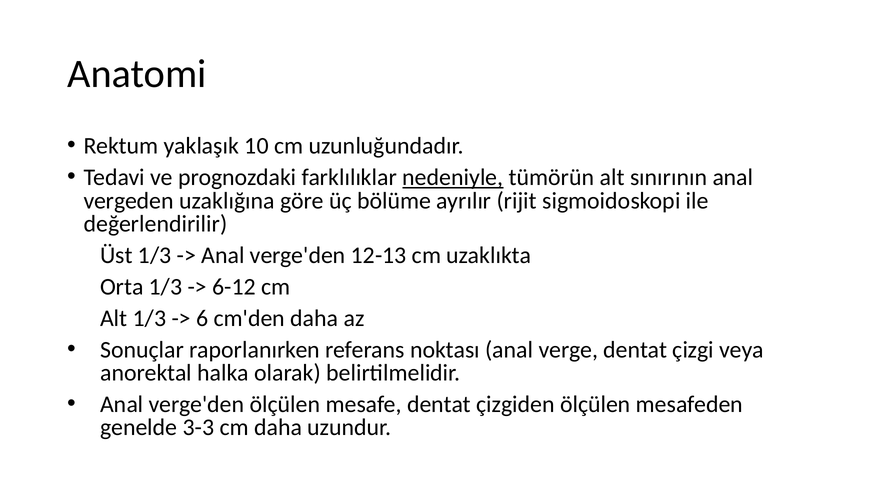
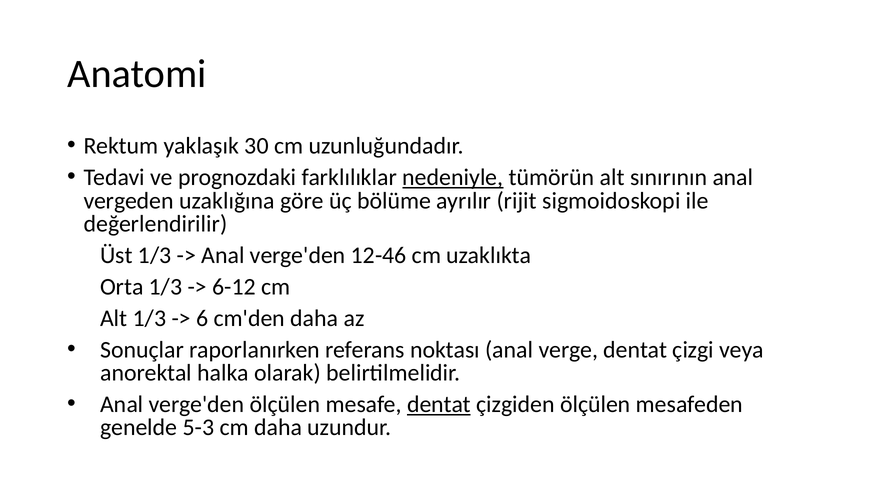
10: 10 -> 30
12-13: 12-13 -> 12-46
dentat at (439, 404) underline: none -> present
3-3: 3-3 -> 5-3
